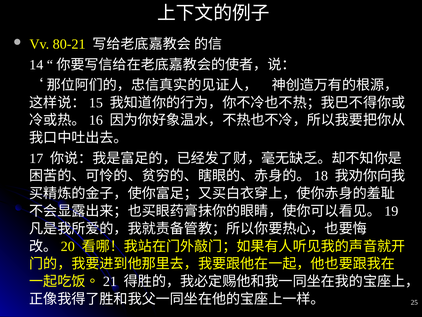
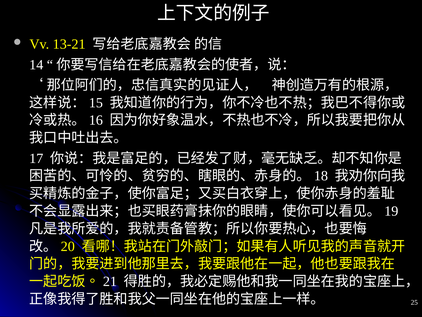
80-21: 80-21 -> 13-21
